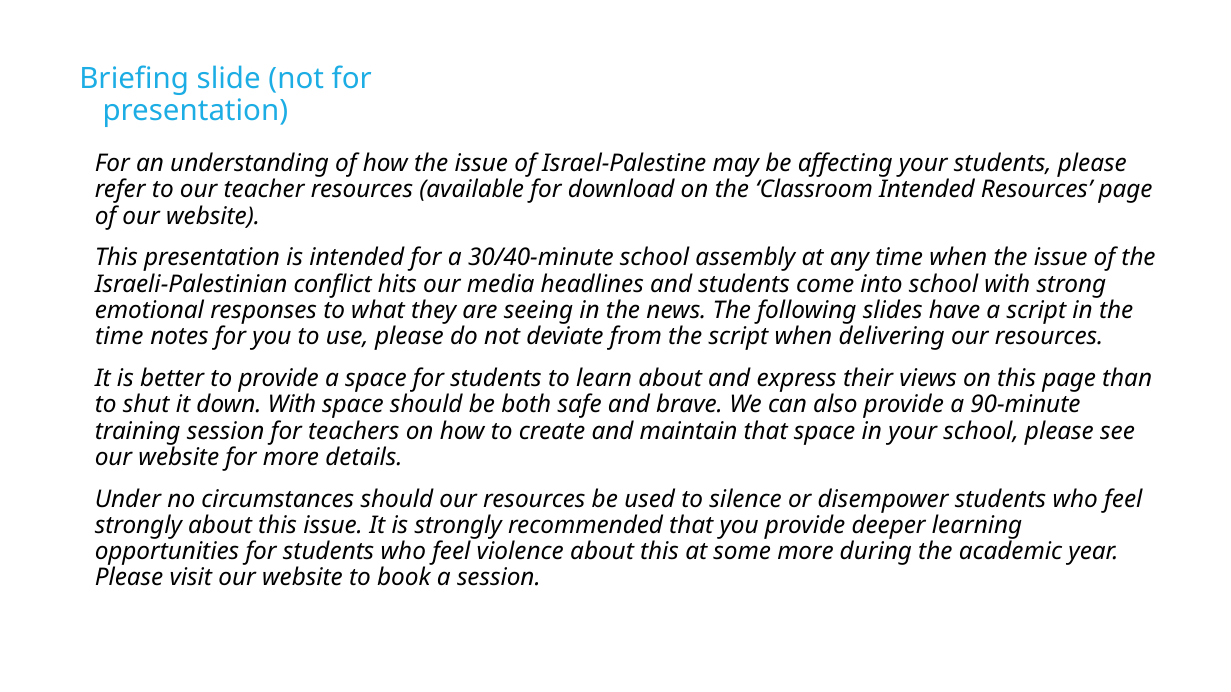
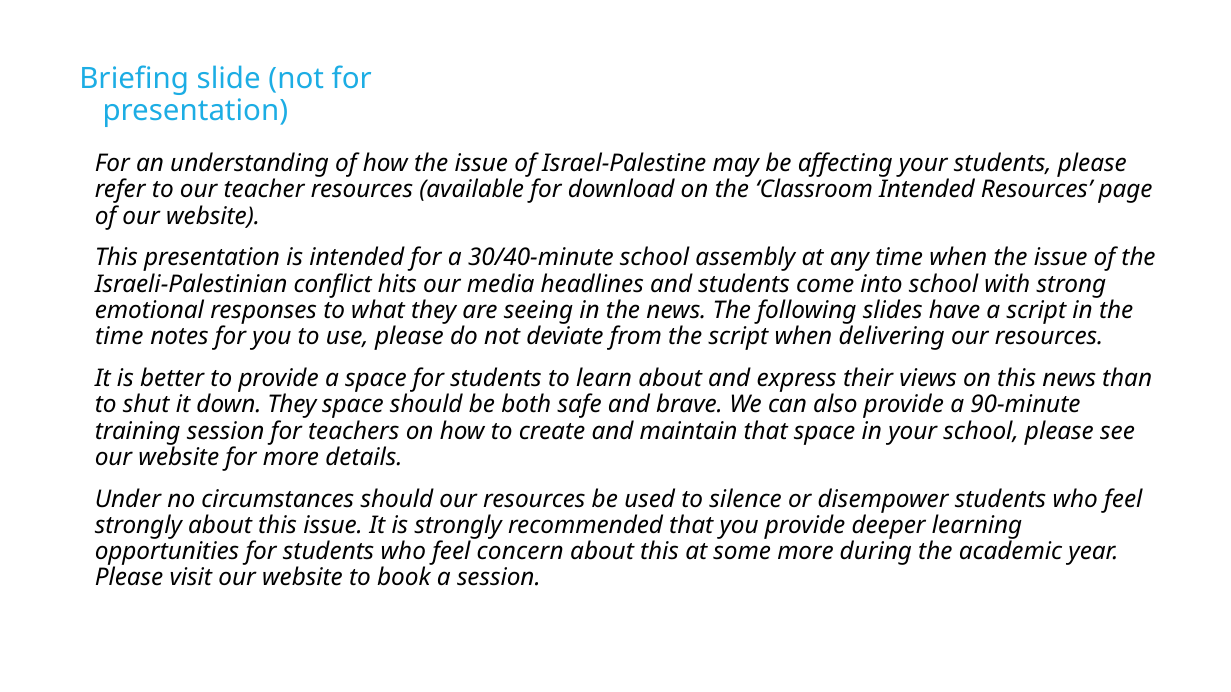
this page: page -> news
down With: With -> They
violence: violence -> concern
